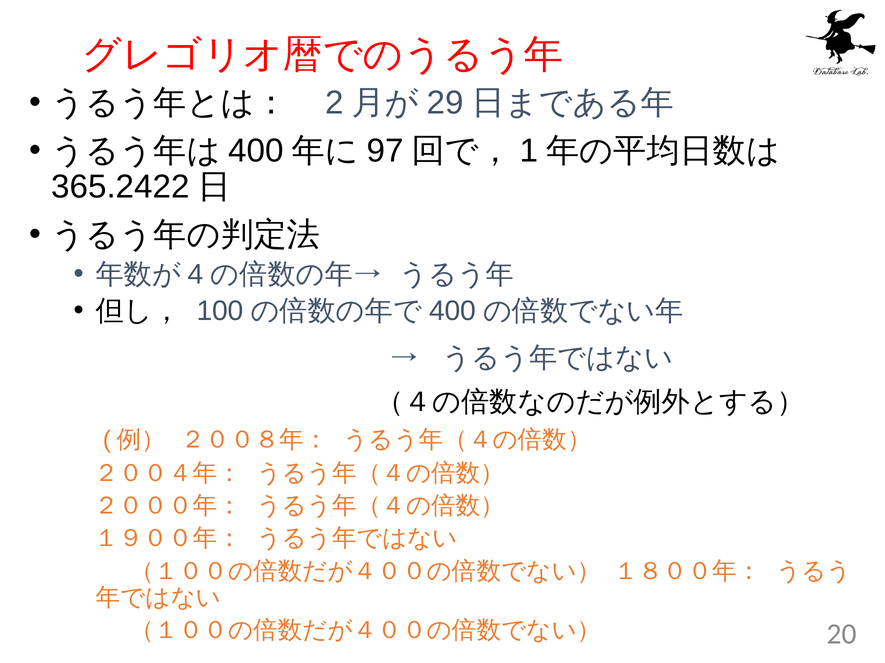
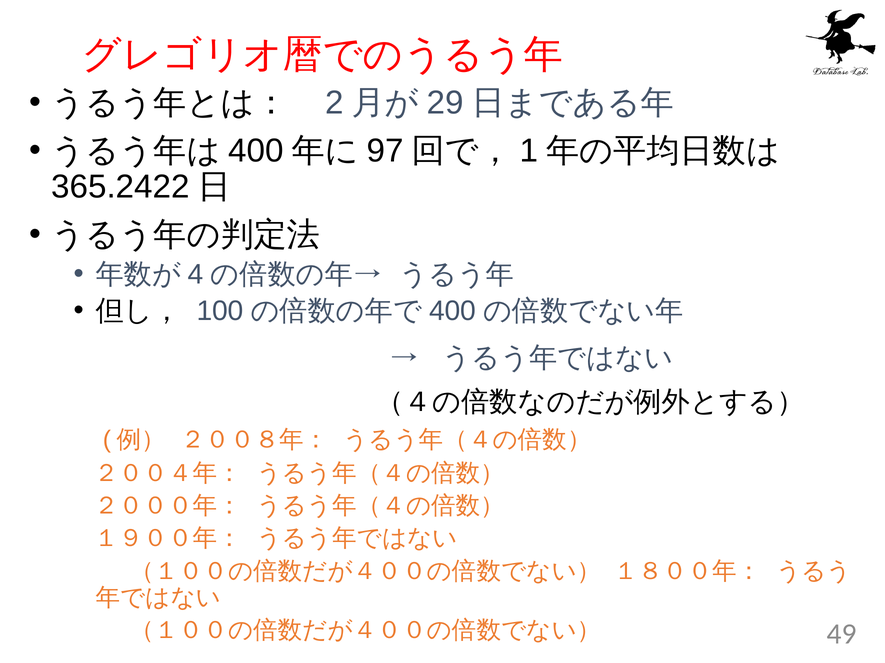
20: 20 -> 49
